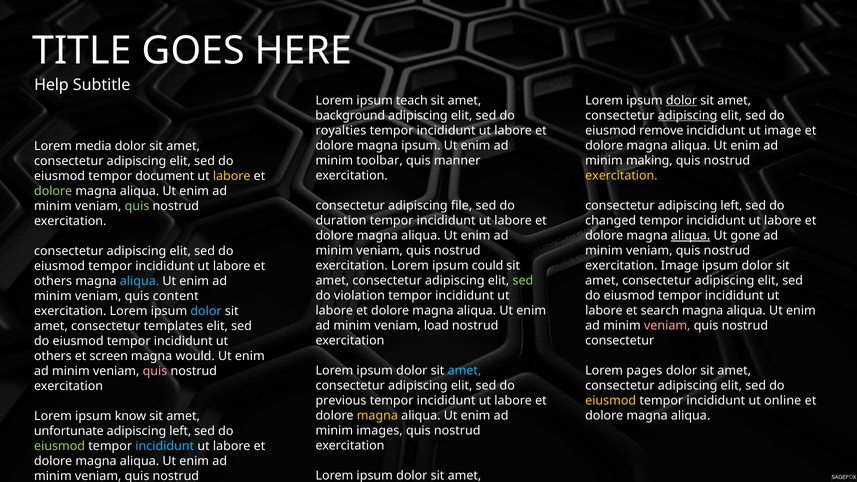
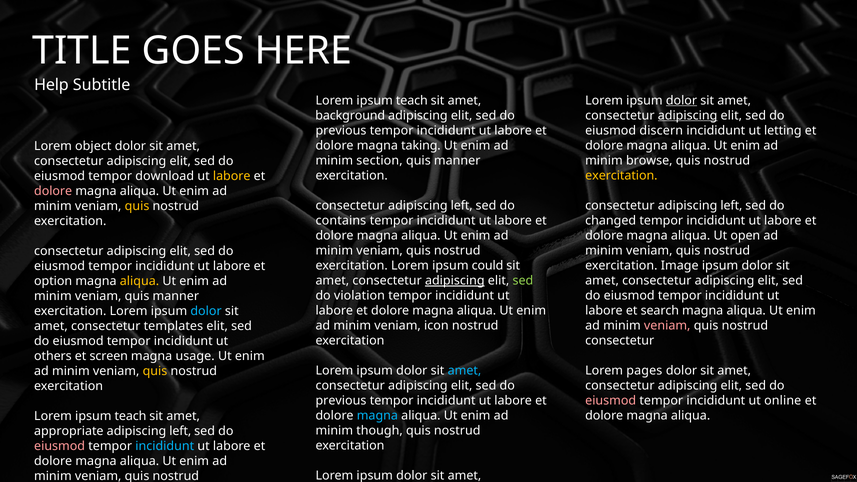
royalties at (341, 130): royalties -> previous
remove: remove -> discern
ut image: image -> letting
magna ipsum: ipsum -> taking
media: media -> object
toolbar: toolbar -> section
making: making -> browse
document: document -> download
dolore at (53, 191) colour: light green -> pink
file at (462, 206): file -> left
quis at (137, 206) colour: light green -> yellow
duration: duration -> contains
aliqua at (691, 236) underline: present -> none
gone: gone -> open
adipiscing at (455, 281) underline: none -> present
others at (53, 281): others -> option
aliqua at (139, 281) colour: light blue -> yellow
veniam quis content: content -> manner
load: load -> icon
would: would -> usage
quis at (155, 371) colour: pink -> yellow
eiusmod at (611, 401) colour: yellow -> pink
magna at (377, 416) colour: yellow -> light blue
know at (130, 416): know -> teach
images: images -> though
unfortunate: unfortunate -> appropriate
eiusmod at (60, 446) colour: light green -> pink
